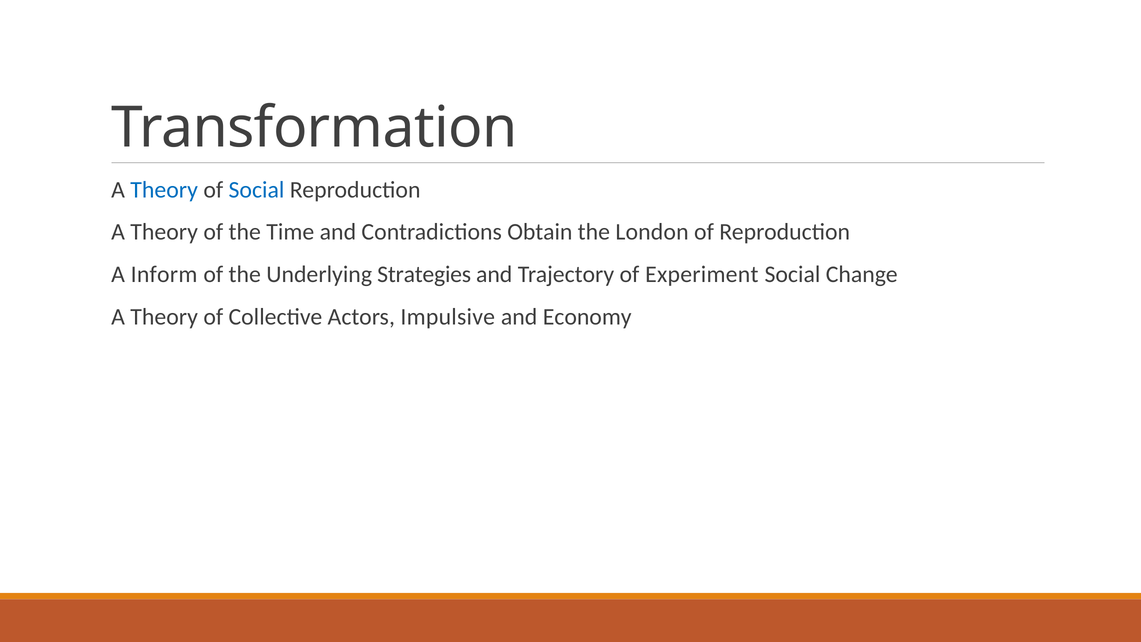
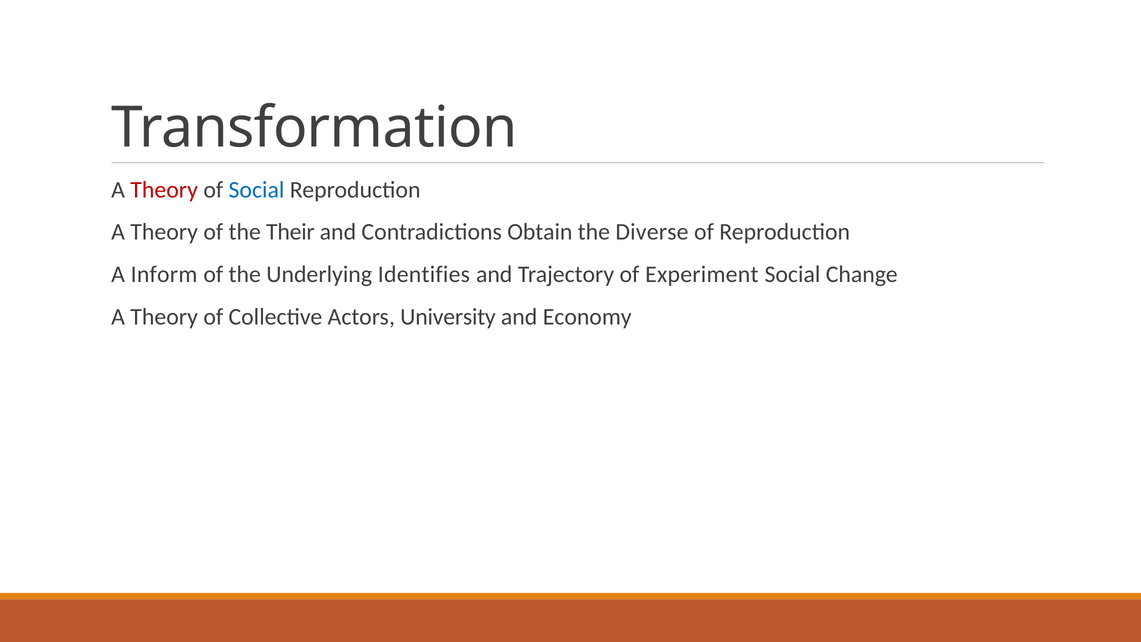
Theory at (164, 190) colour: blue -> red
Time: Time -> Their
London: London -> Diverse
Strategies: Strategies -> Identifies
Impulsive: Impulsive -> University
